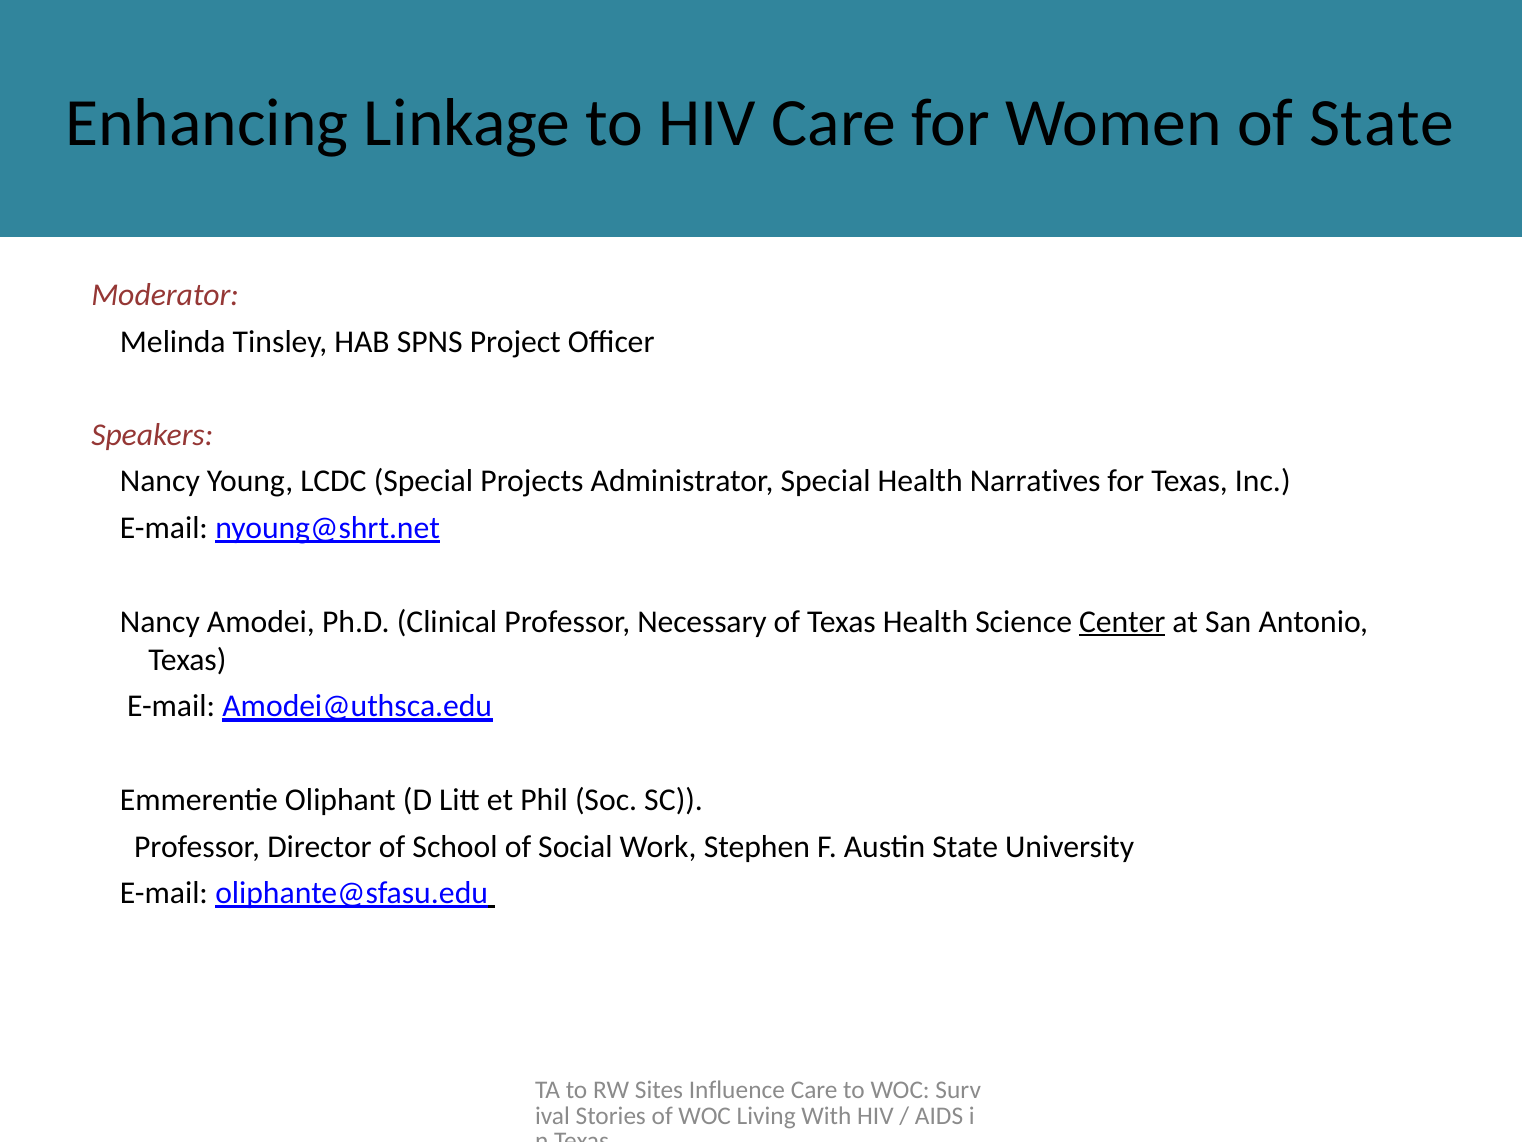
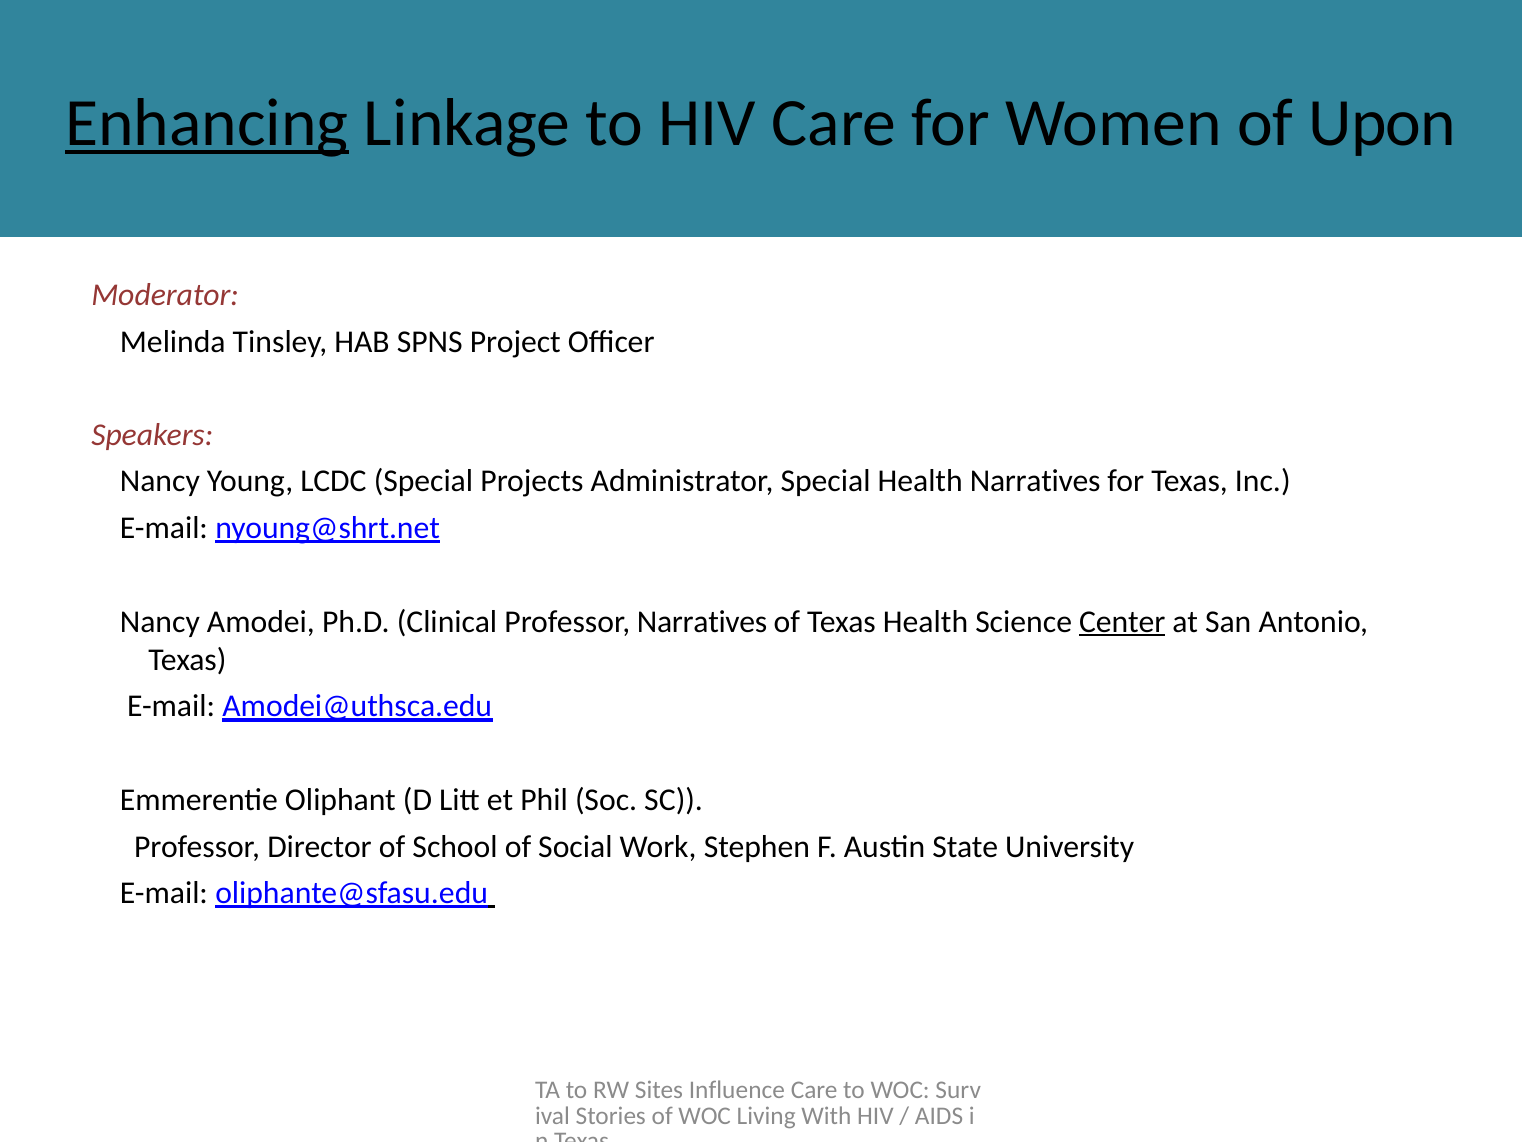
Enhancing underline: none -> present
of State: State -> Upon
Professor Necessary: Necessary -> Narratives
